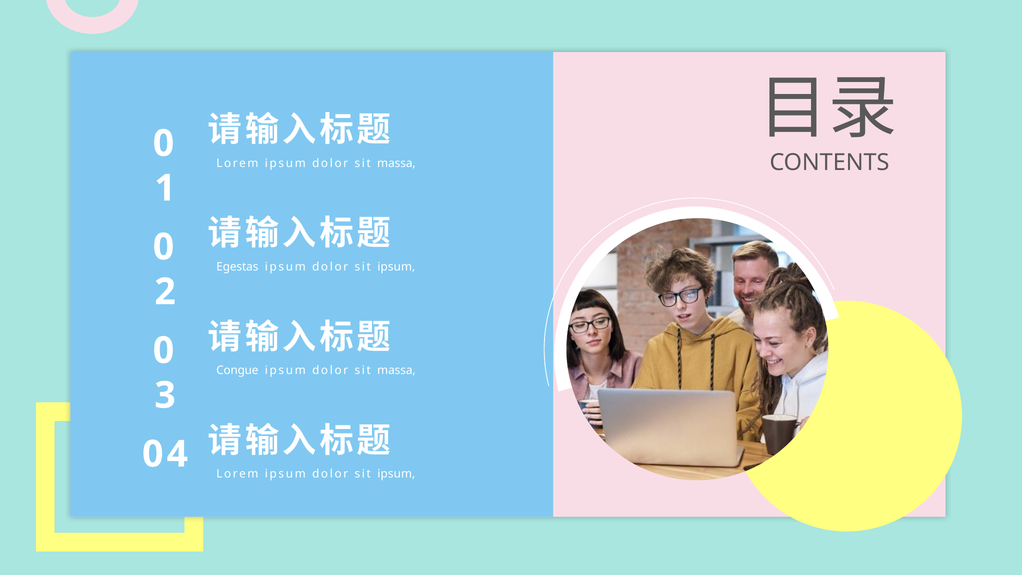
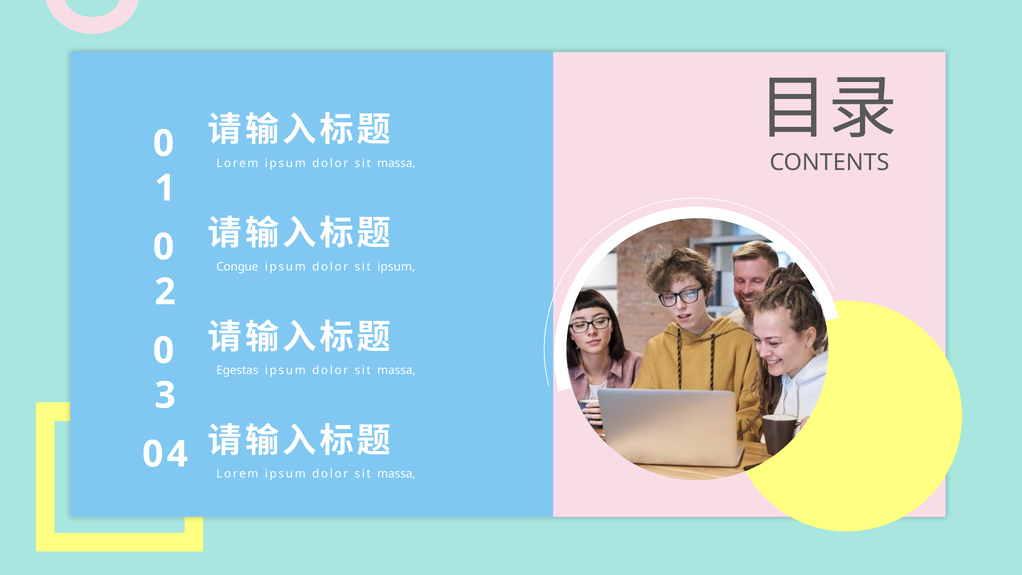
Egestas: Egestas -> Congue
Congue: Congue -> Egestas
ipsum at (396, 474): ipsum -> massa
